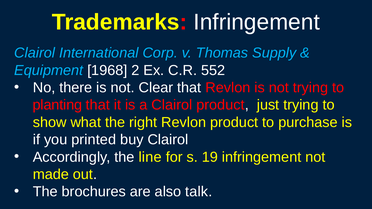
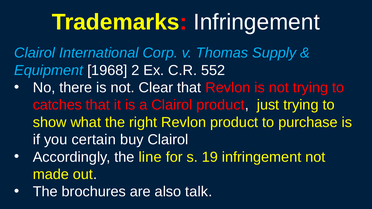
planting: planting -> catches
printed: printed -> certain
